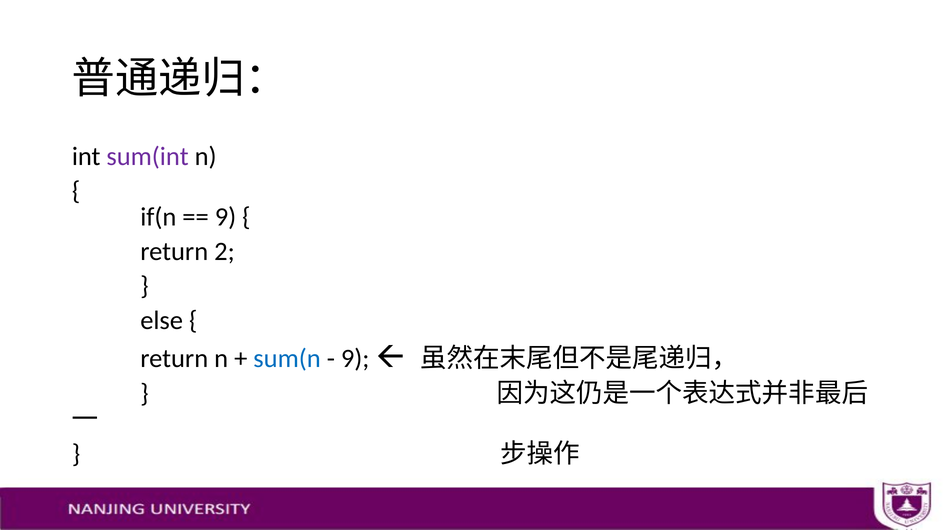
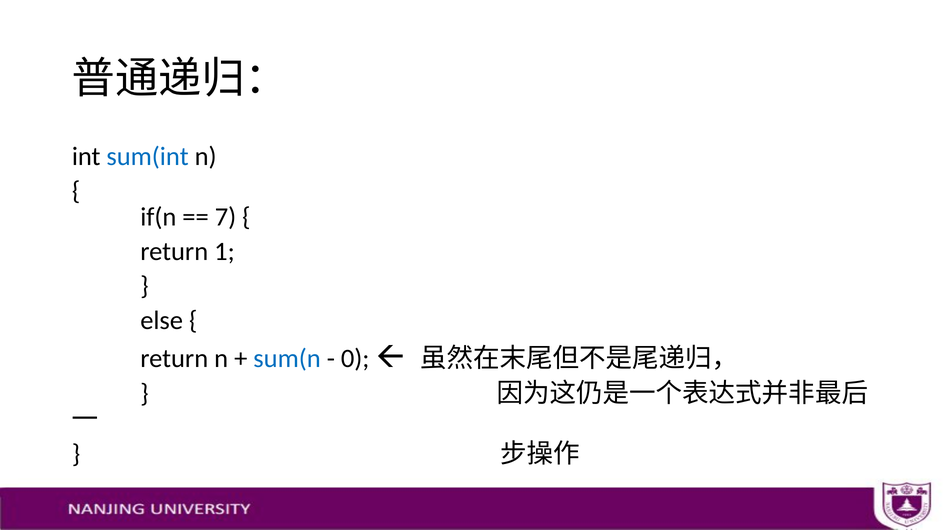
sum(int colour: purple -> blue
9 at (226, 217): 9 -> 7
2: 2 -> 1
9 at (355, 359): 9 -> 0
